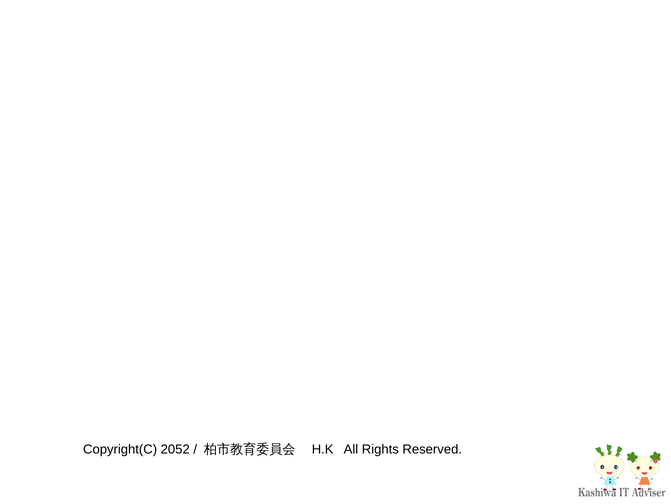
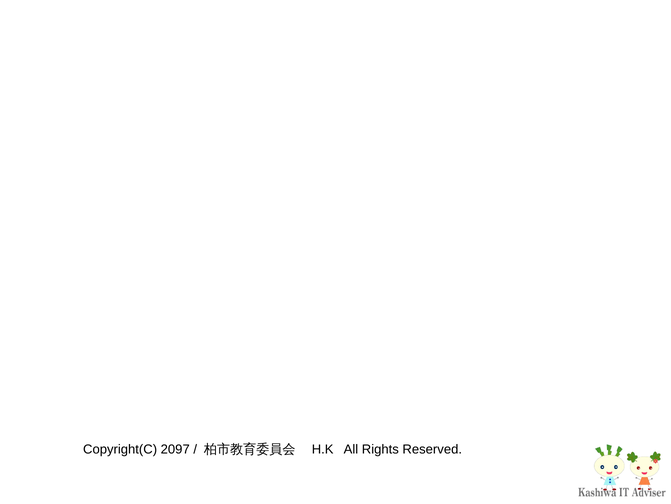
2052: 2052 -> 2097
